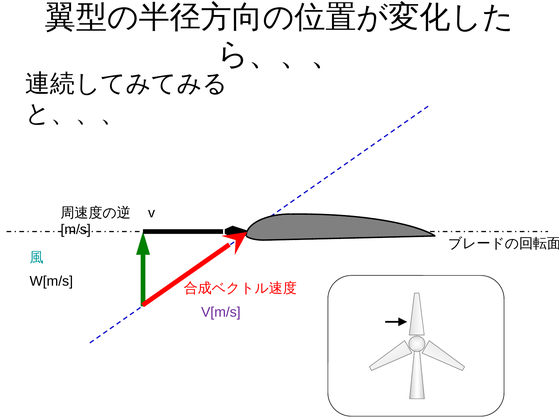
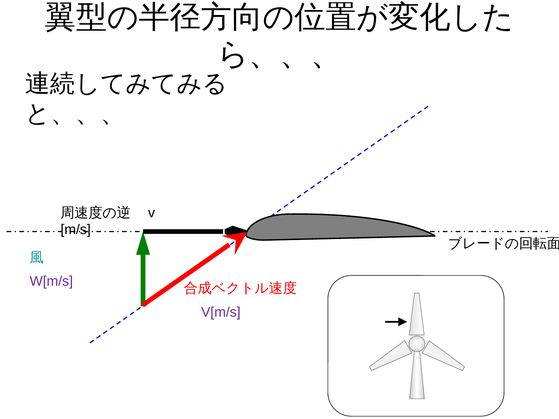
W[m/s colour: black -> purple
